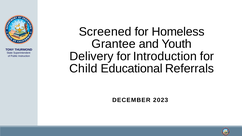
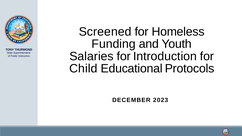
Grantee: Grantee -> Funding
Delivery: Delivery -> Salaries
Referrals: Referrals -> Protocols
